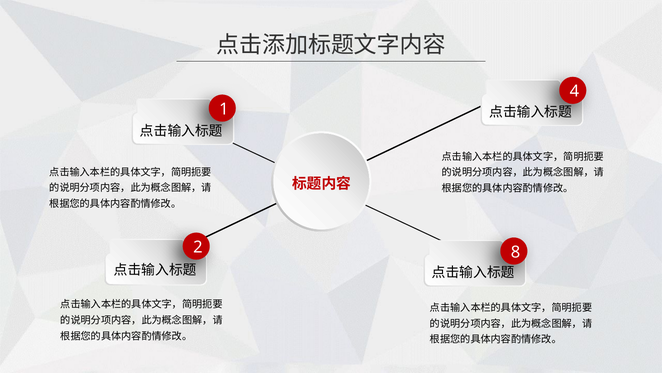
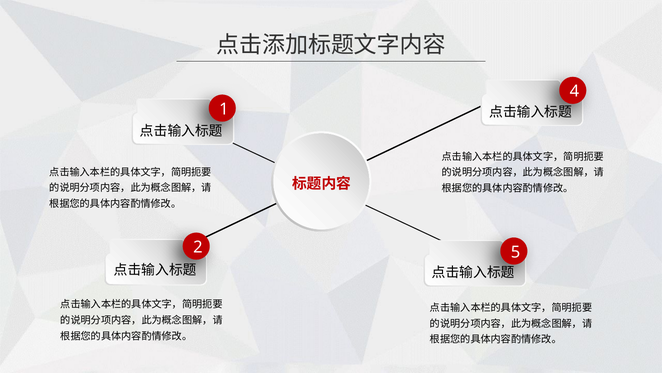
8: 8 -> 5
